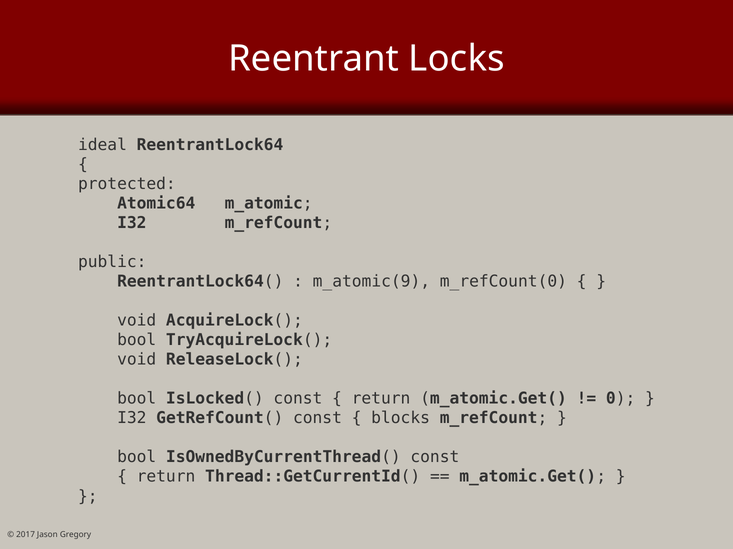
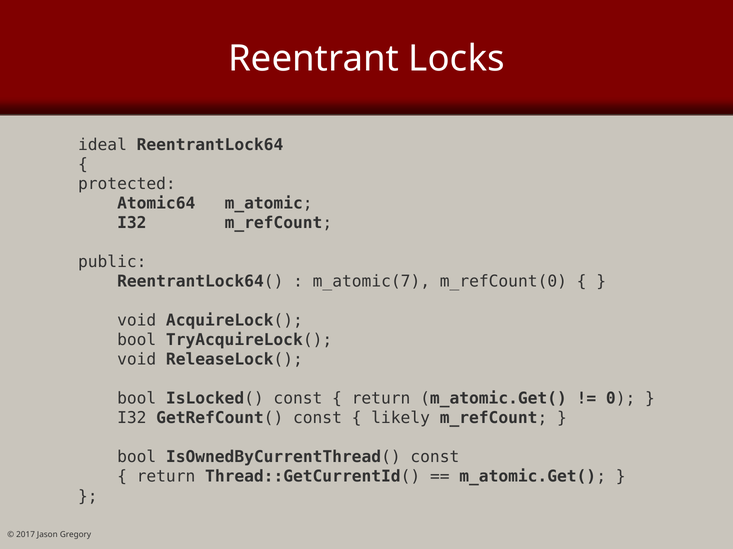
m_atomic(9: m_atomic(9 -> m_atomic(7
blocks: blocks -> likely
